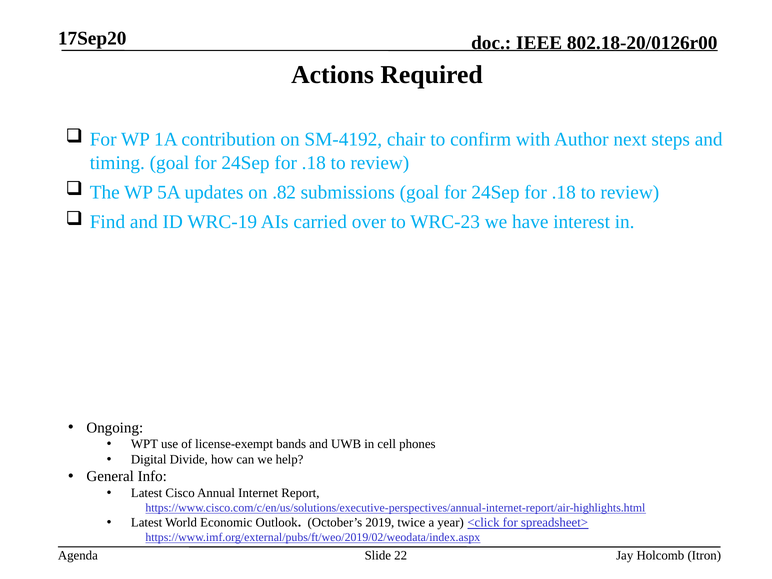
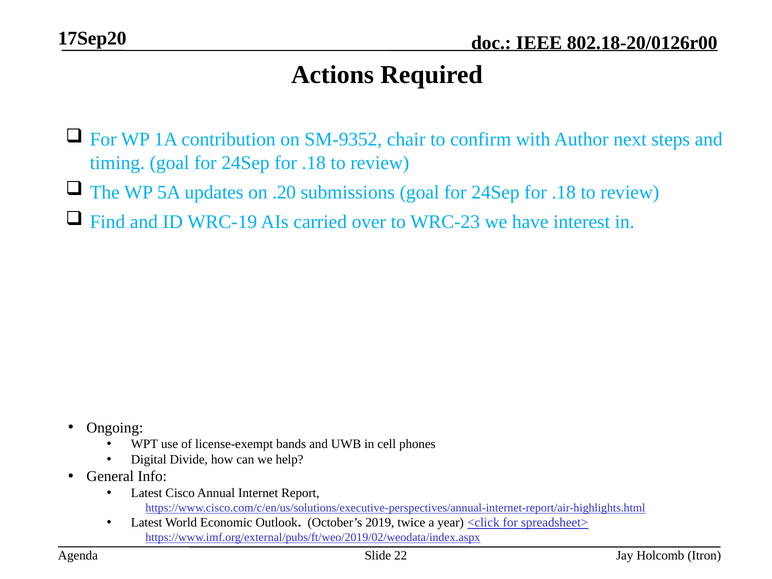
SM-4192: SM-4192 -> SM-9352
.82: .82 -> .20
